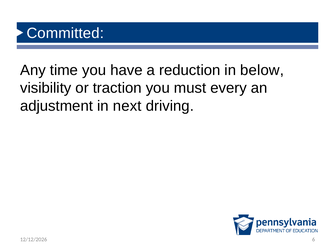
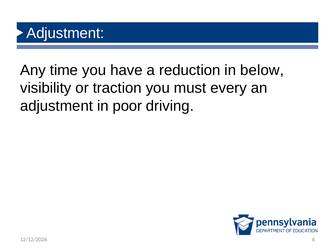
Committed at (65, 33): Committed -> Adjustment
next: next -> poor
